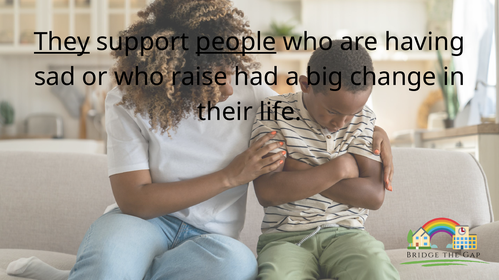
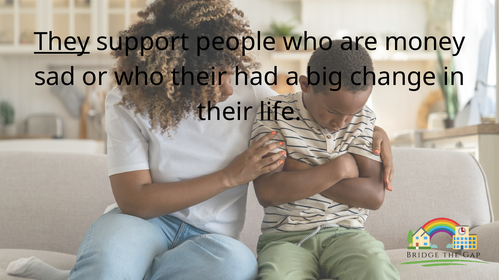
people underline: present -> none
having: having -> money
who raise: raise -> their
